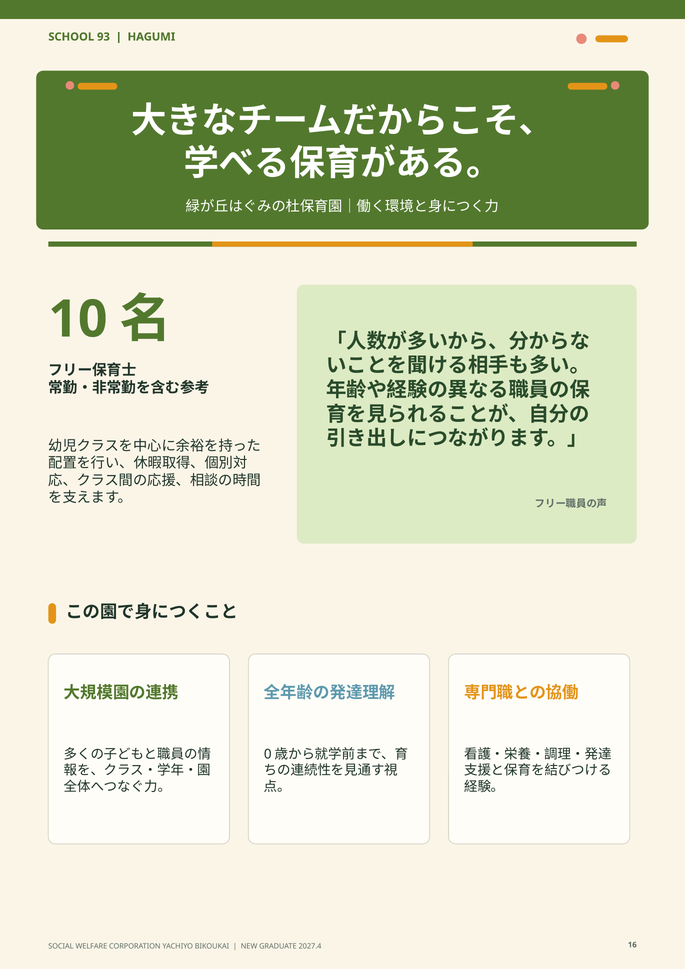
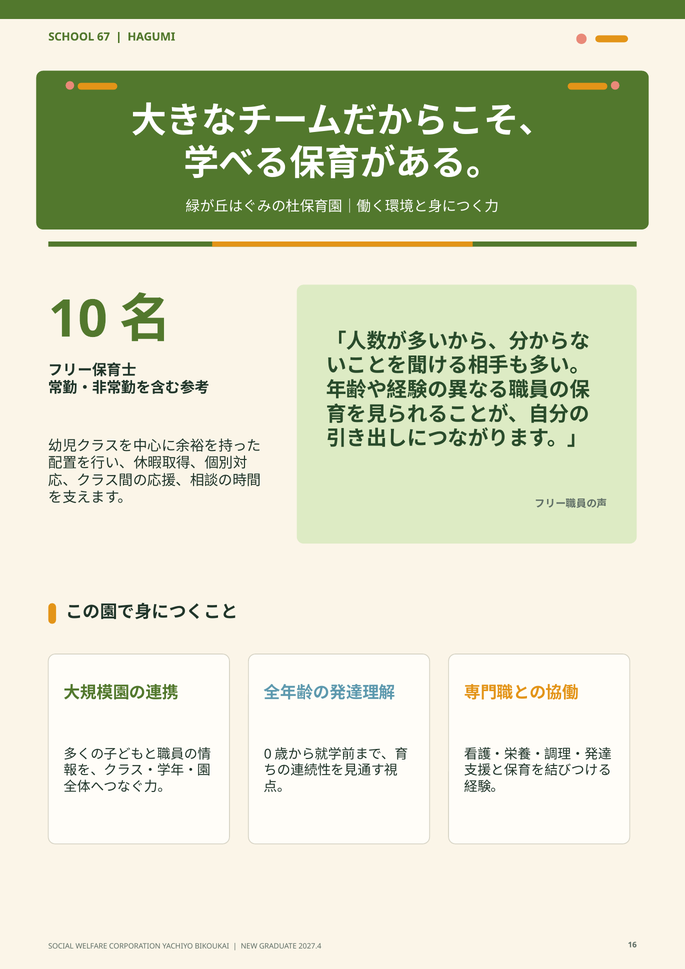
93: 93 -> 67
